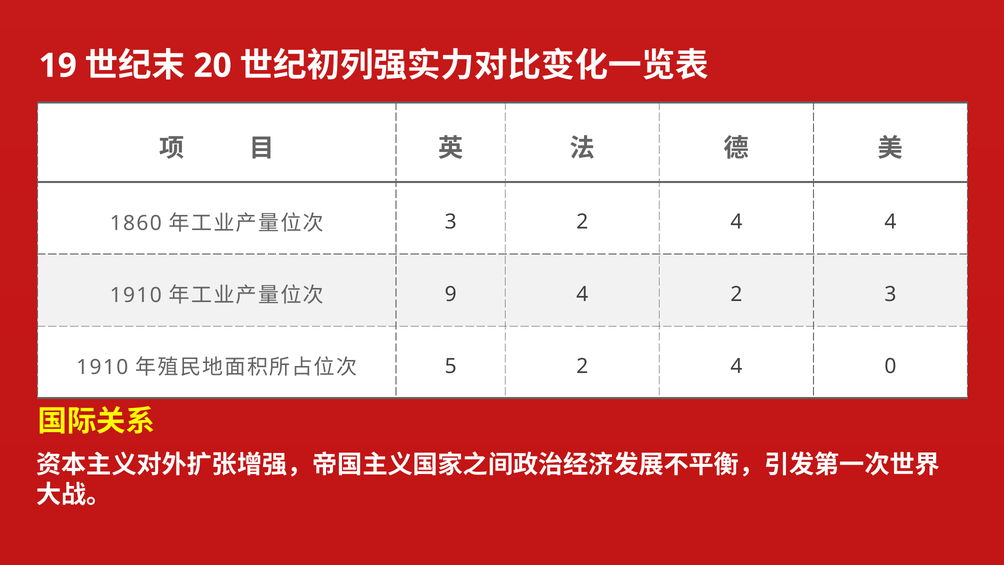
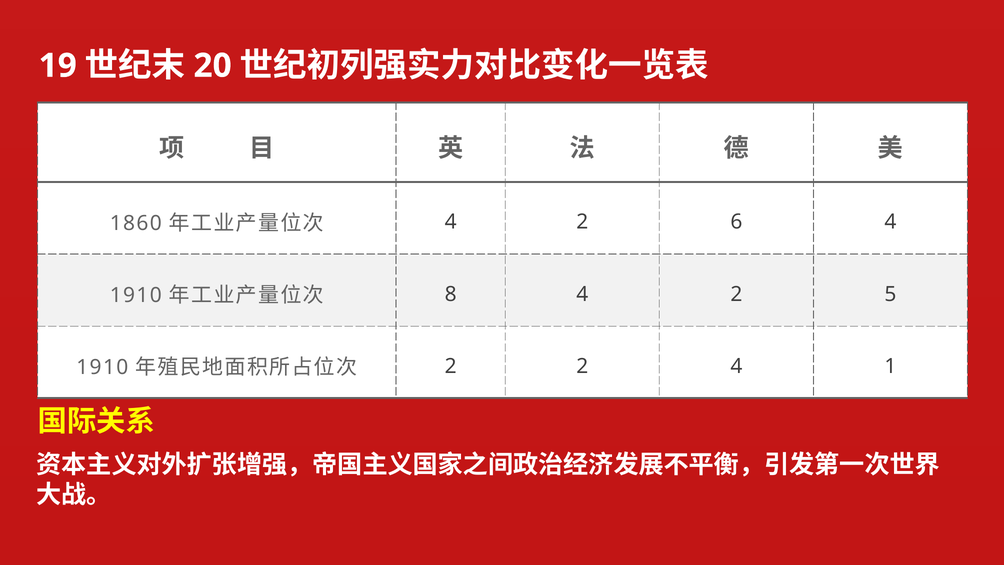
3 at (451, 222): 3 -> 4
4 at (736, 222): 4 -> 6
9: 9 -> 8
2 3: 3 -> 5
5 at (451, 366): 5 -> 2
0: 0 -> 1
